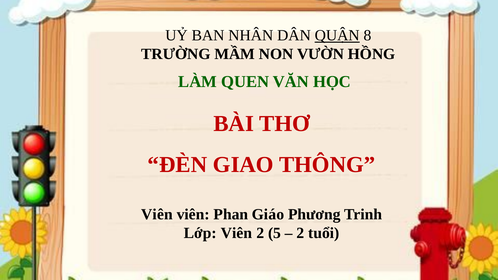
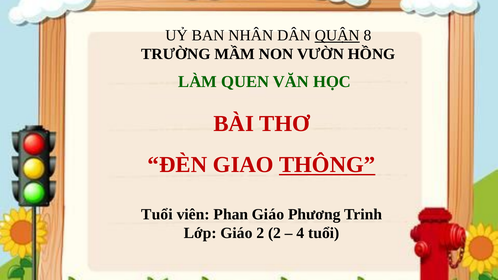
THÔNG underline: none -> present
Viên at (157, 215): Viên -> Tuổi
Lớp Viên: Viên -> Giáo
2 5: 5 -> 2
2 at (301, 233): 2 -> 4
